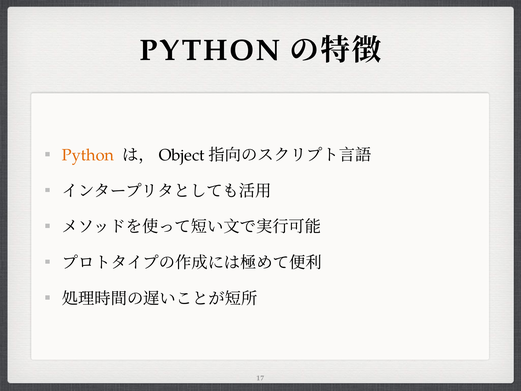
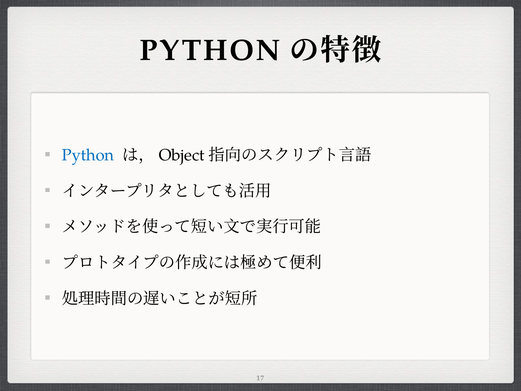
Python at (88, 155) colour: orange -> blue
